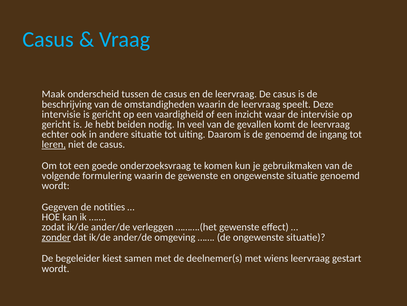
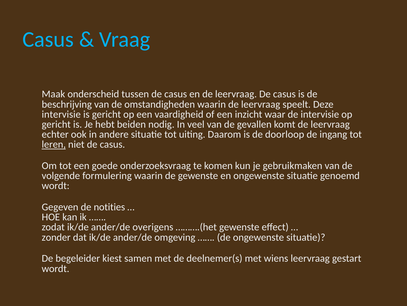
de genoemd: genoemd -> doorloop
verleggen: verleggen -> overigens
zonder underline: present -> none
